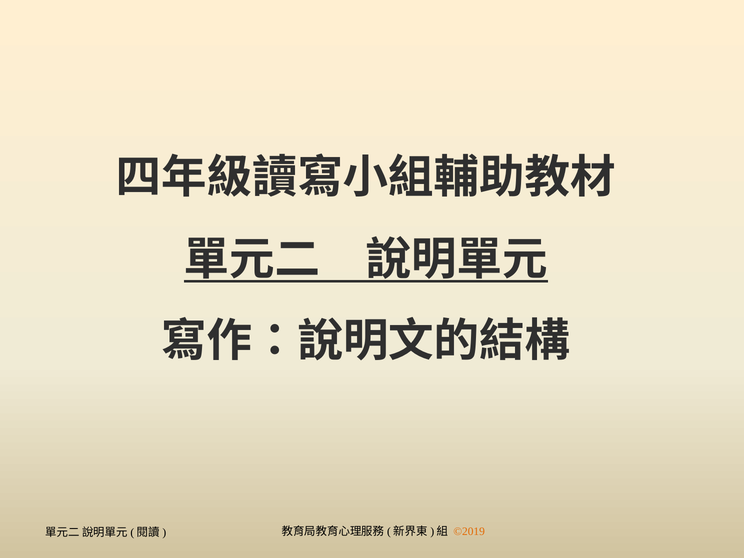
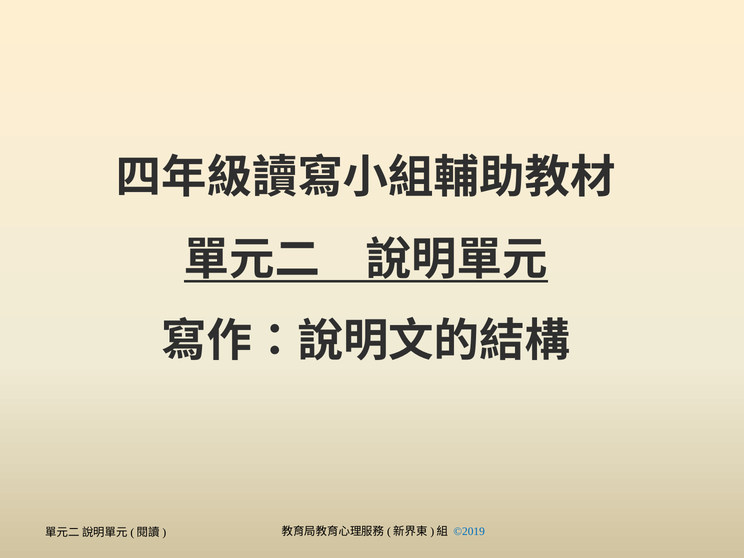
©2019 colour: orange -> blue
